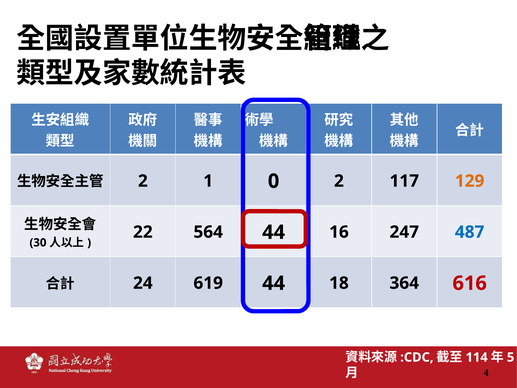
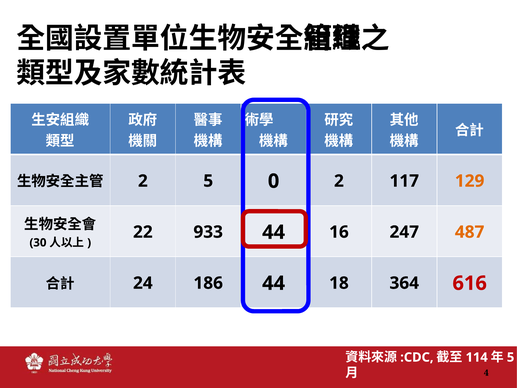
2 1: 1 -> 5
564: 564 -> 933
487 colour: blue -> orange
619: 619 -> 186
